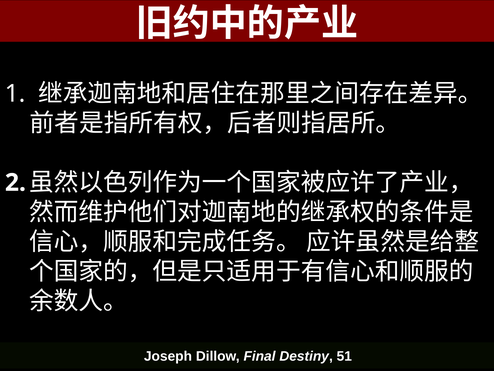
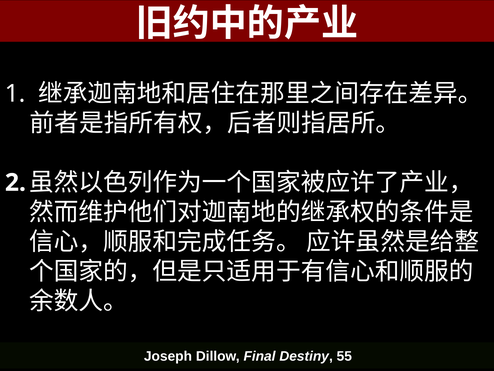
51: 51 -> 55
